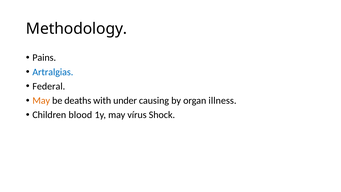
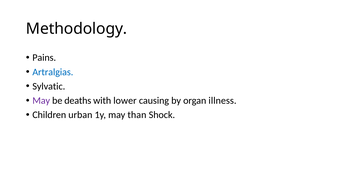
Federal: Federal -> Sylvatic
May at (41, 101) colour: orange -> purple
under: under -> lower
blood: blood -> urban
vírus: vírus -> than
